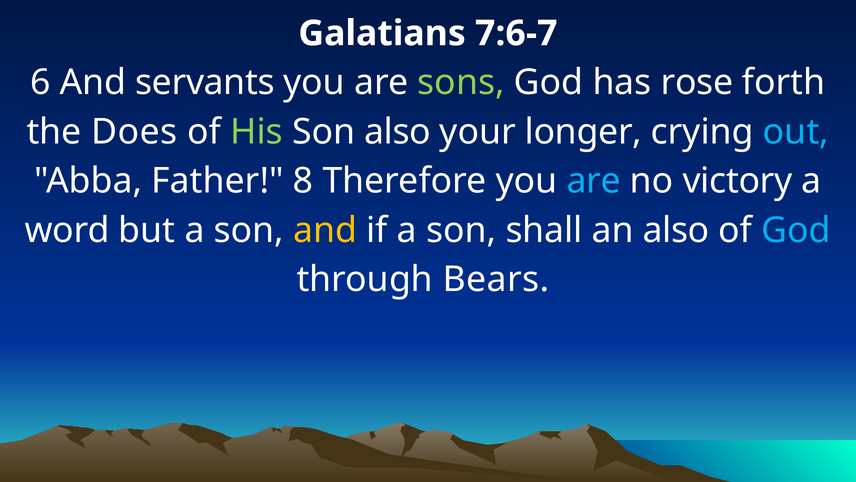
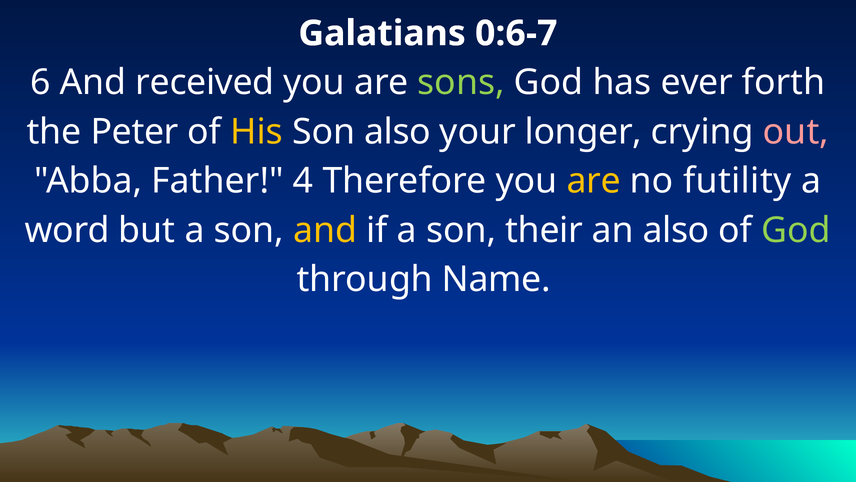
7:6-7: 7:6-7 -> 0:6-7
servants: servants -> received
rose: rose -> ever
Does: Does -> Peter
His colour: light green -> yellow
out colour: light blue -> pink
8: 8 -> 4
are at (594, 181) colour: light blue -> yellow
victory: victory -> futility
shall: shall -> their
God at (796, 230) colour: light blue -> light green
Bears: Bears -> Name
